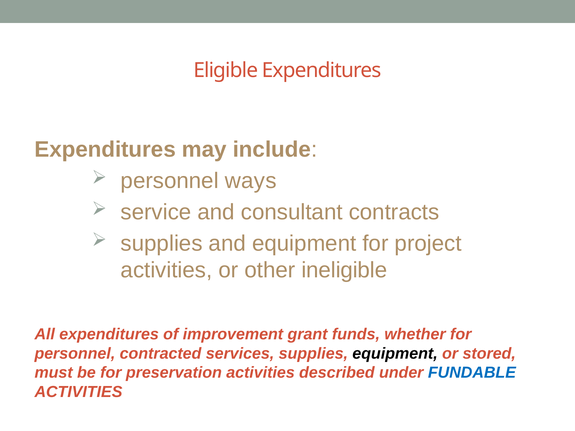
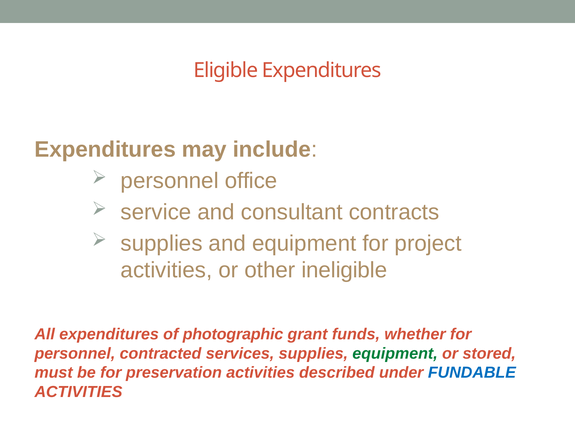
ways: ways -> office
improvement: improvement -> photographic
equipment at (395, 354) colour: black -> green
